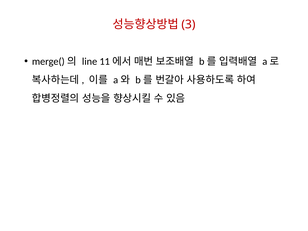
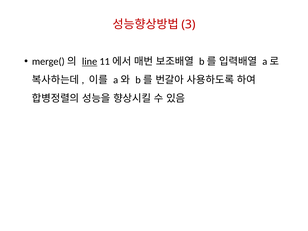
line underline: none -> present
